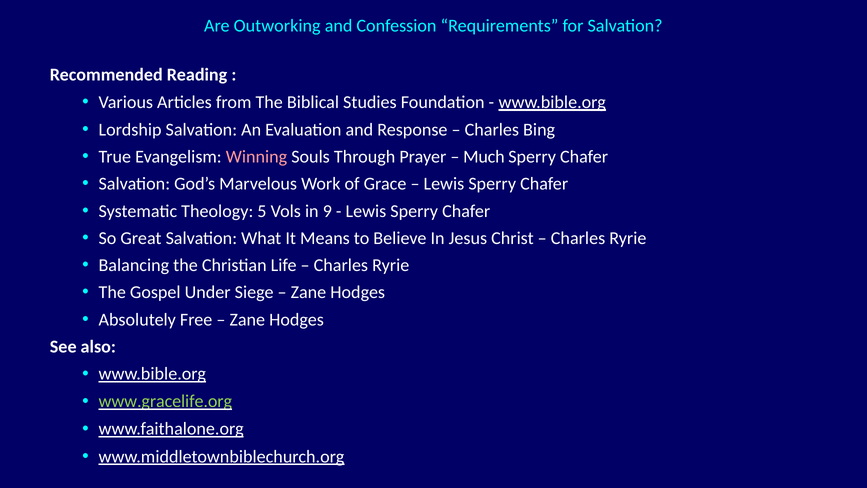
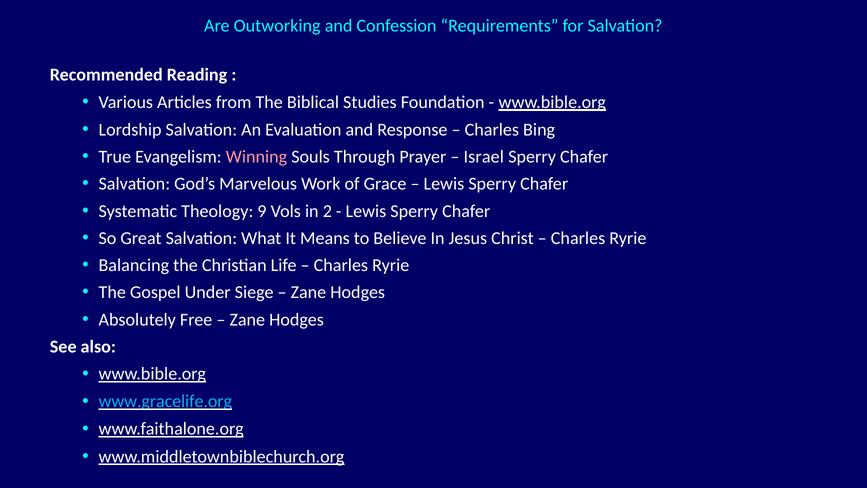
Much: Much -> Israel
5: 5 -> 9
9: 9 -> 2
www.gracelife.org colour: light green -> light blue
